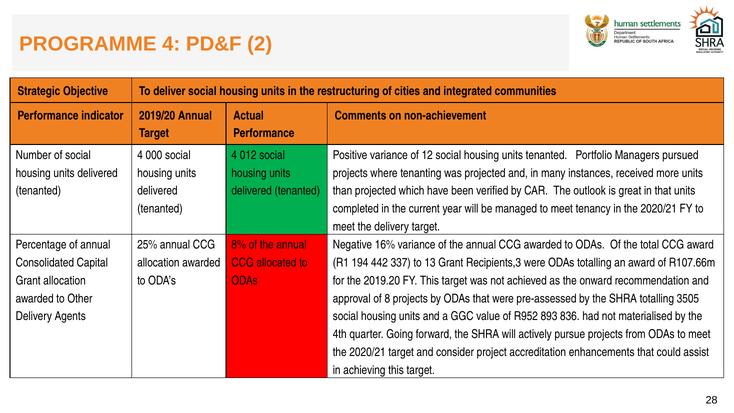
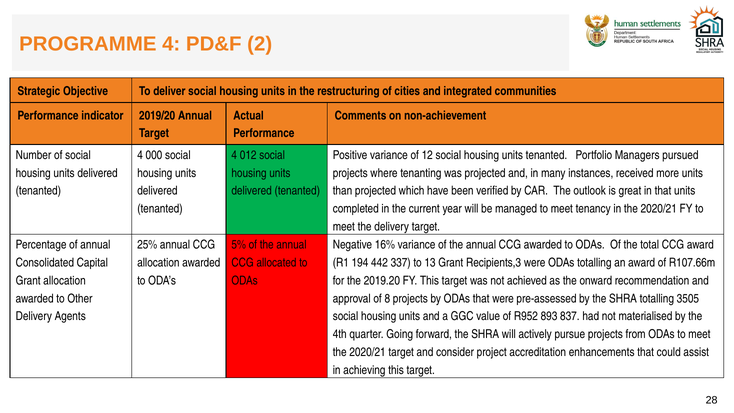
8%: 8% -> 5%
836: 836 -> 837
